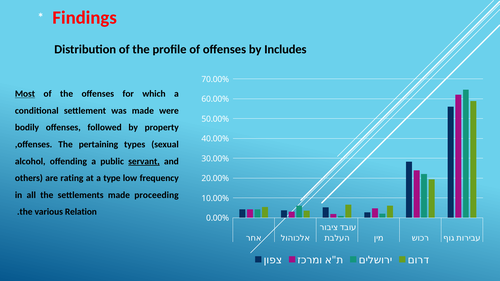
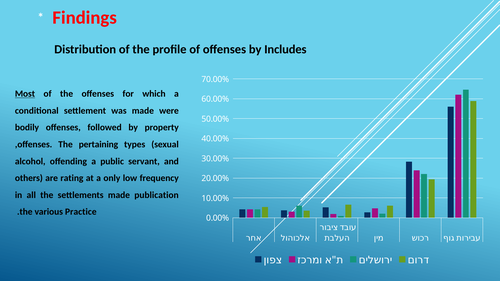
servant underline: present -> none
type: type -> only
proceeding: proceeding -> publication
Relation: Relation -> Practice
